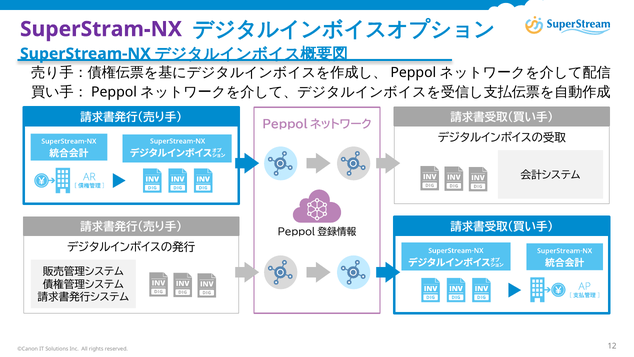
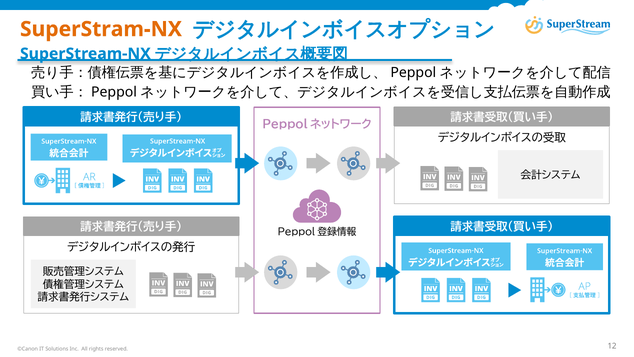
SuperStram-NX colour: purple -> orange
